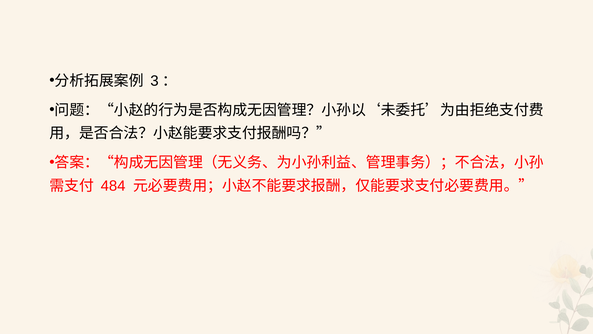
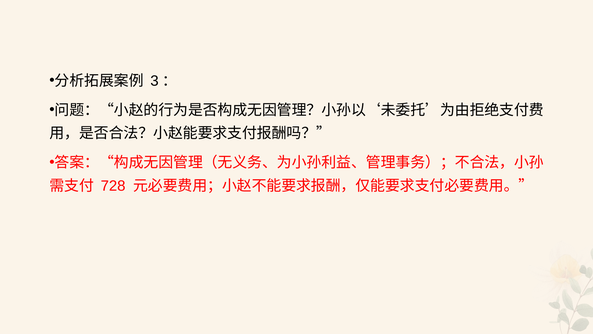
484: 484 -> 728
